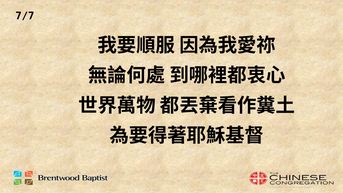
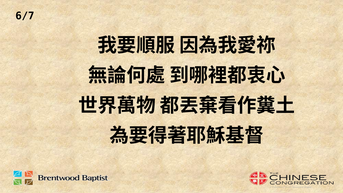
7/7: 7/7 -> 6/7
